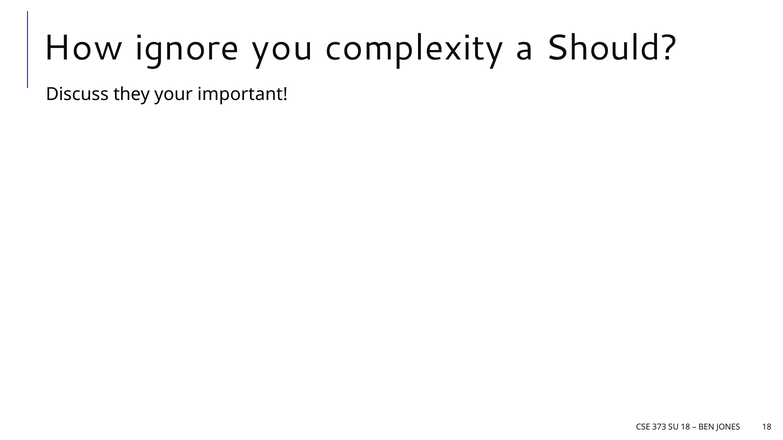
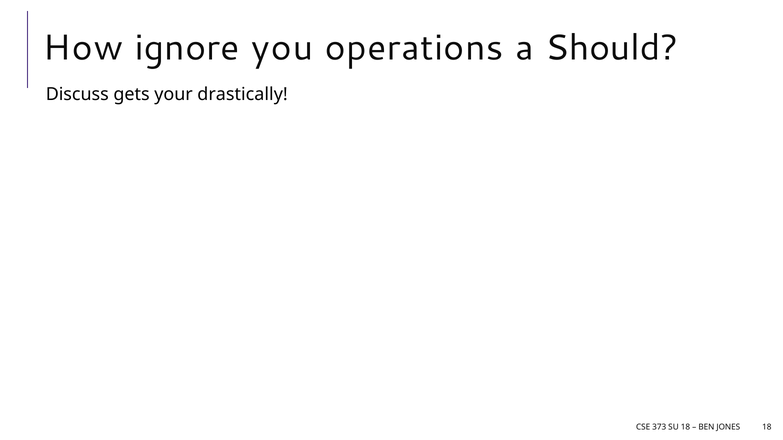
complexity: complexity -> operations
they: they -> gets
important: important -> drastically
